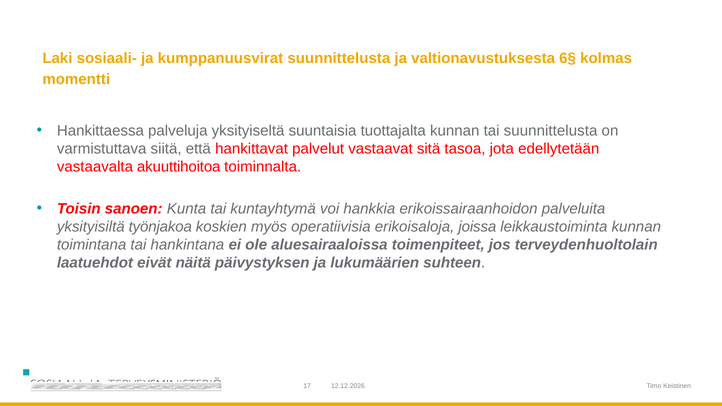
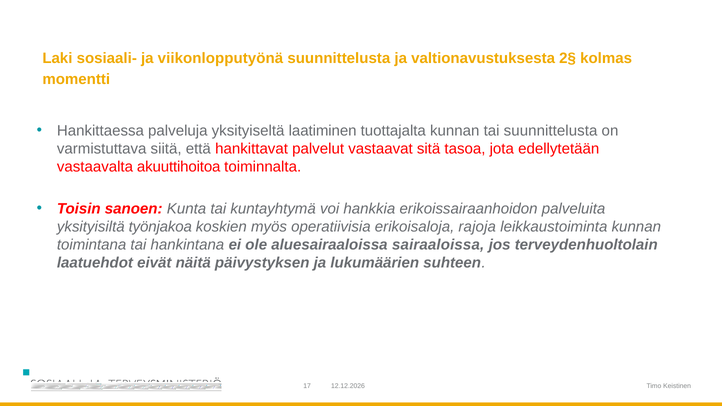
kumppanuusvirat: kumppanuusvirat -> viikonlopputyönä
6§: 6§ -> 2§
suuntaisia: suuntaisia -> laatiminen
joissa: joissa -> rajoja
toimenpiteet: toimenpiteet -> sairaaloissa
